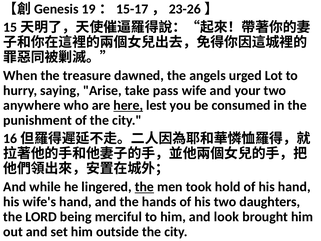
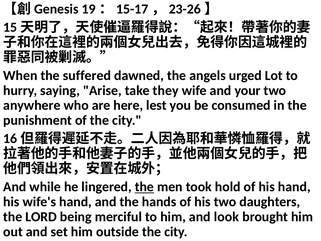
treasure: treasure -> suffered
pass: pass -> they
here underline: present -> none
